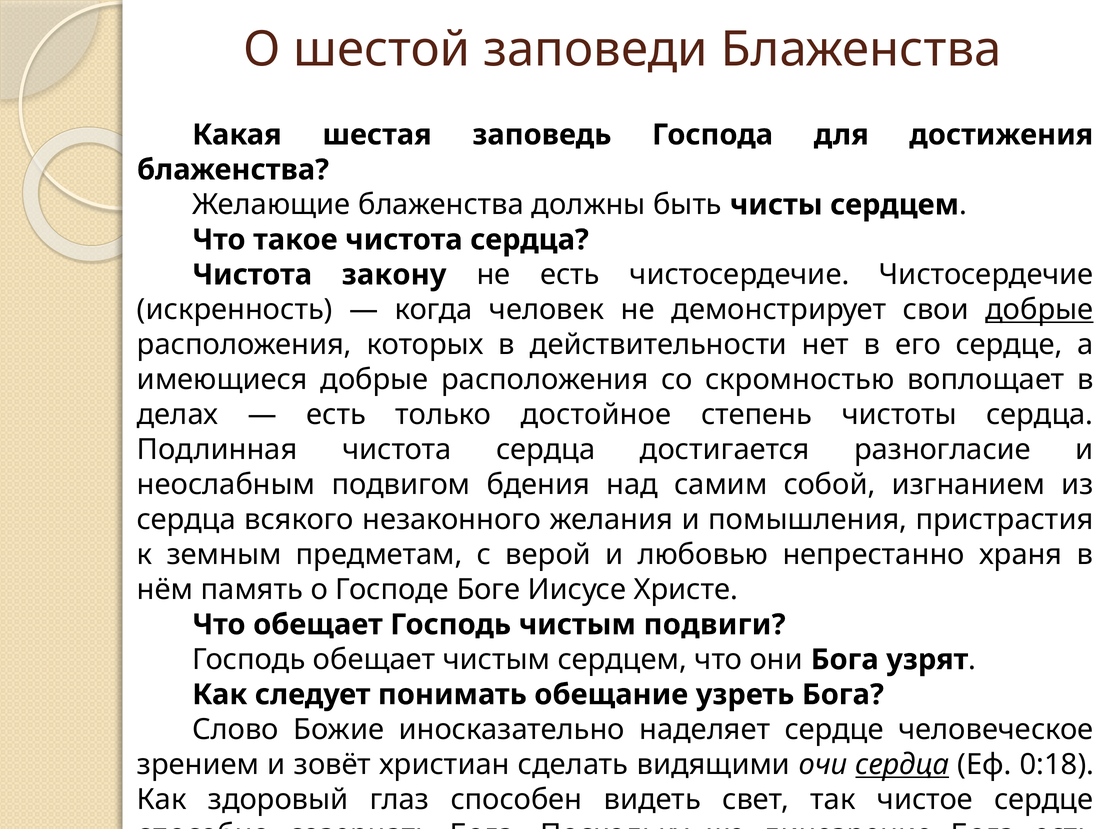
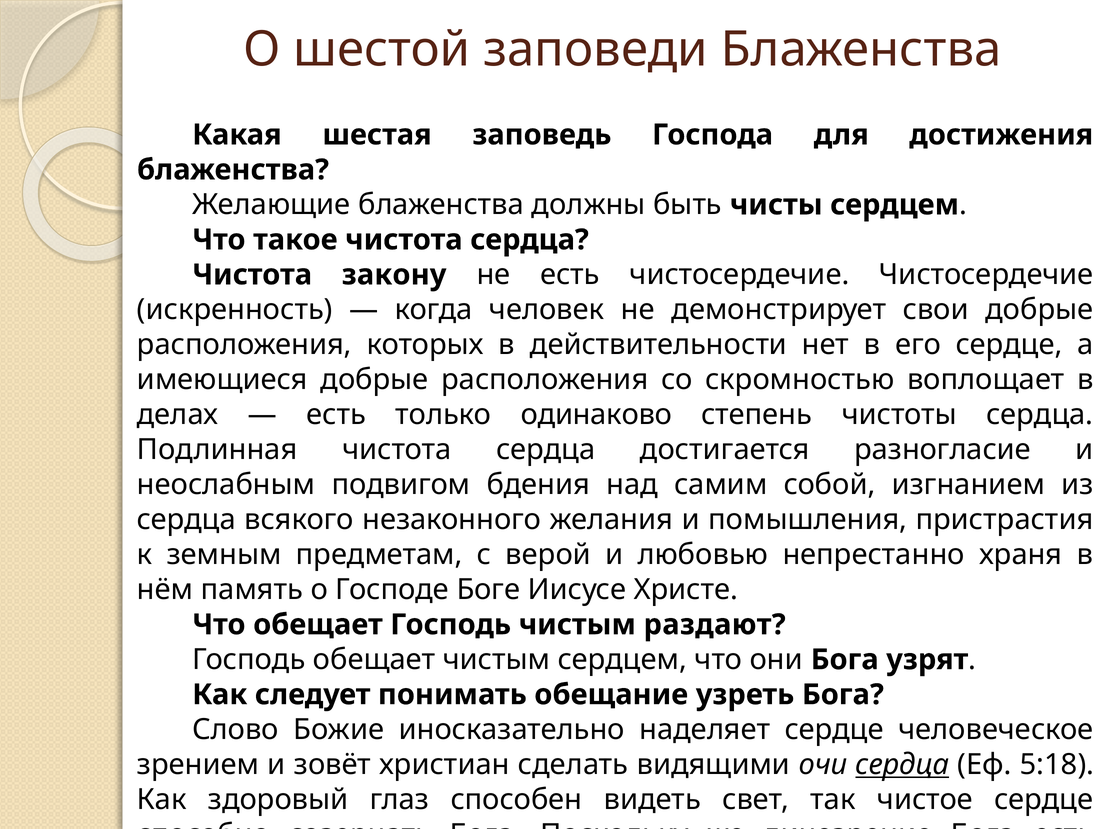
добрые at (1039, 310) underline: present -> none
достойное: достойное -> одинаково
подвиги: подвиги -> раздают
0:18: 0:18 -> 5:18
